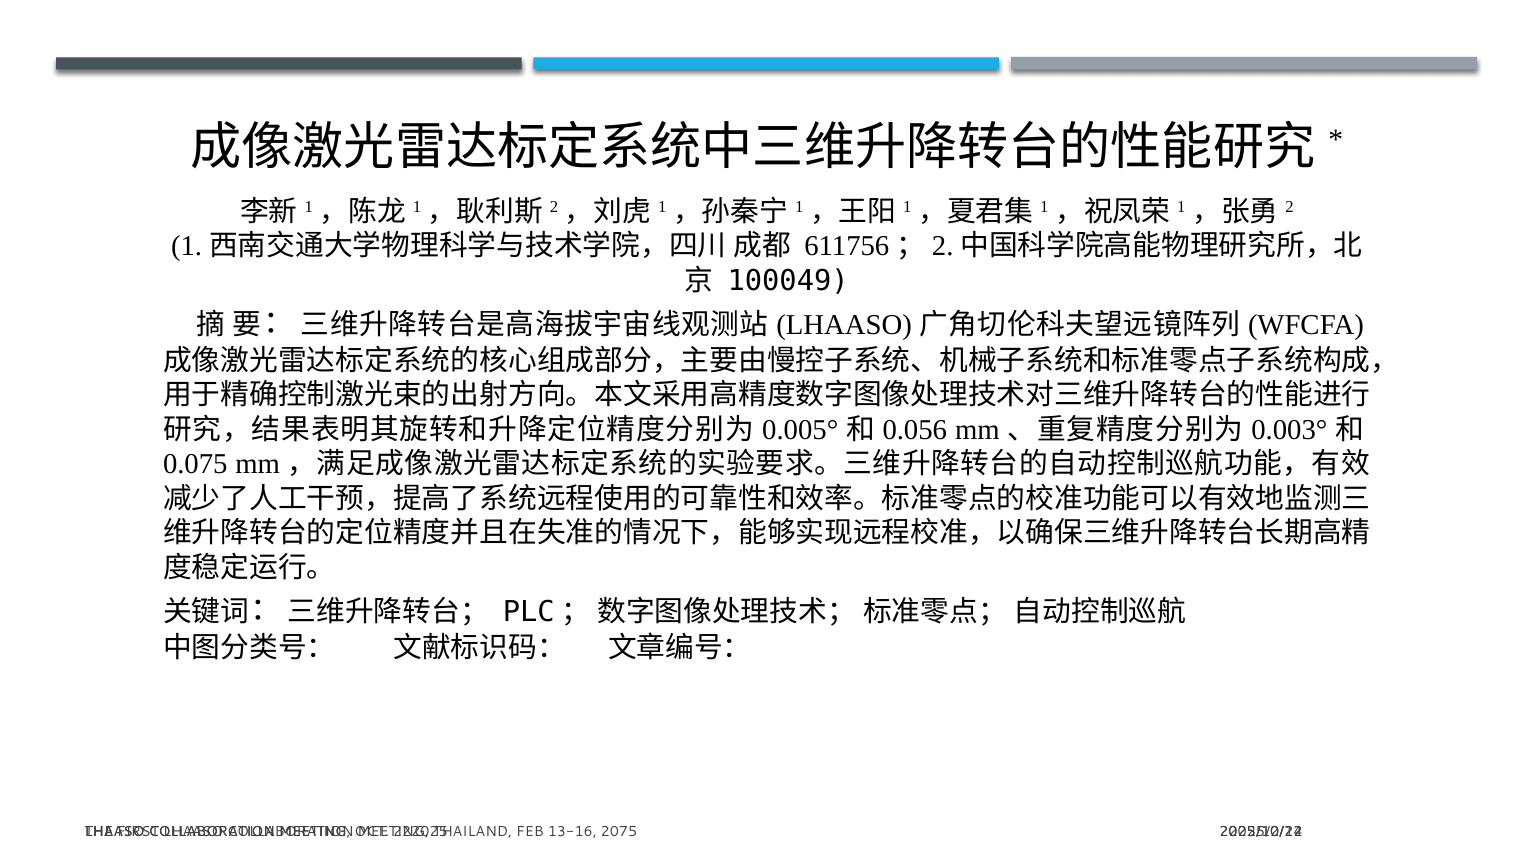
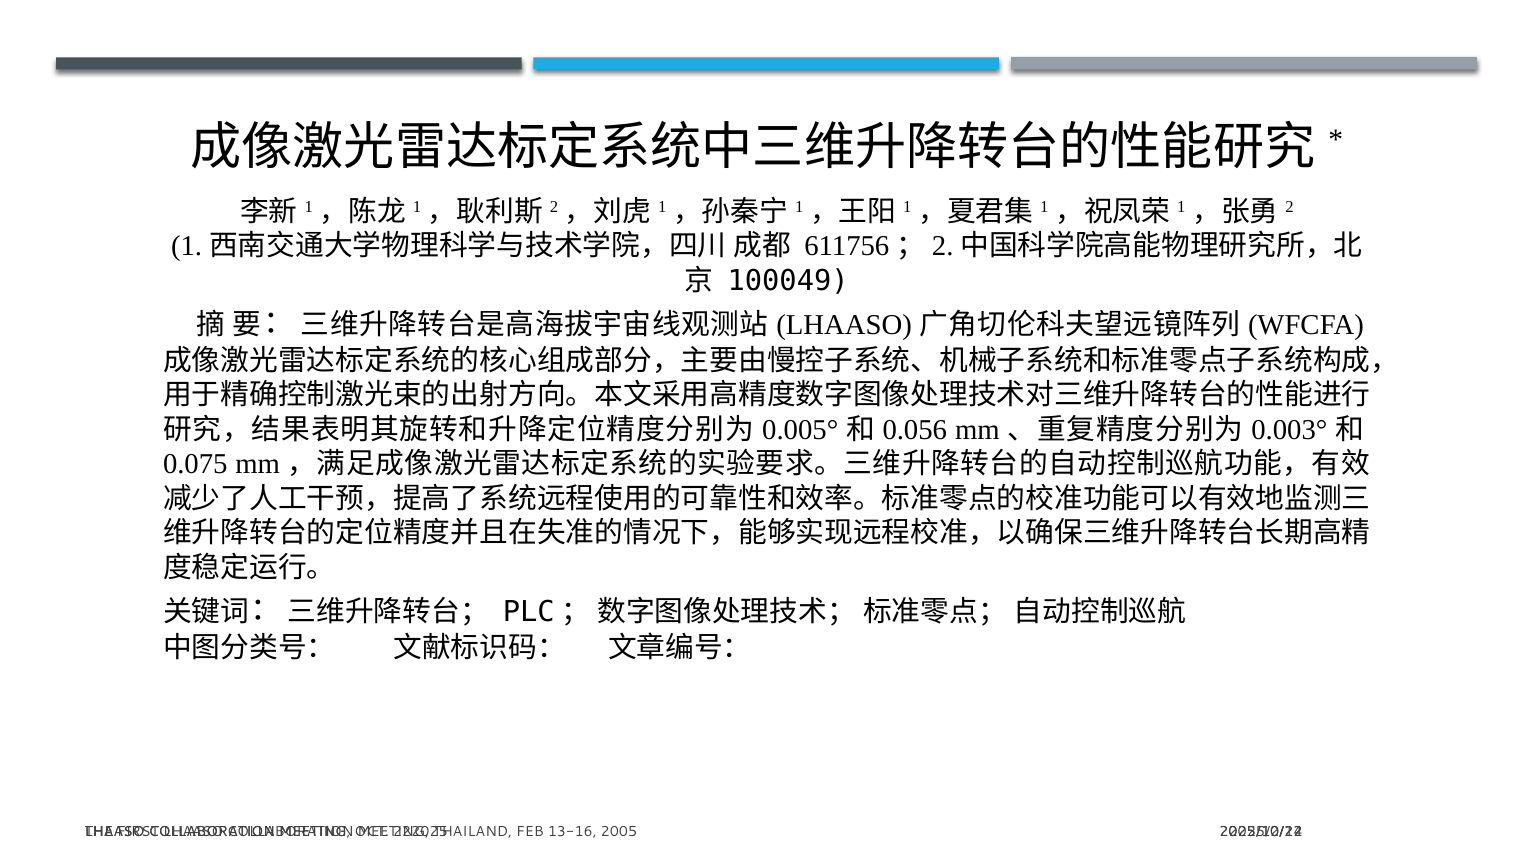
2075: 2075 -> 2005
